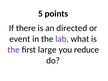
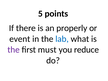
directed: directed -> properly
lab colour: purple -> blue
large: large -> must
